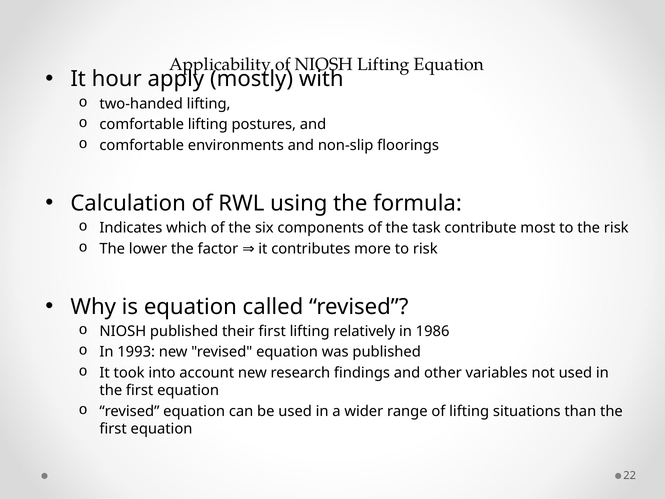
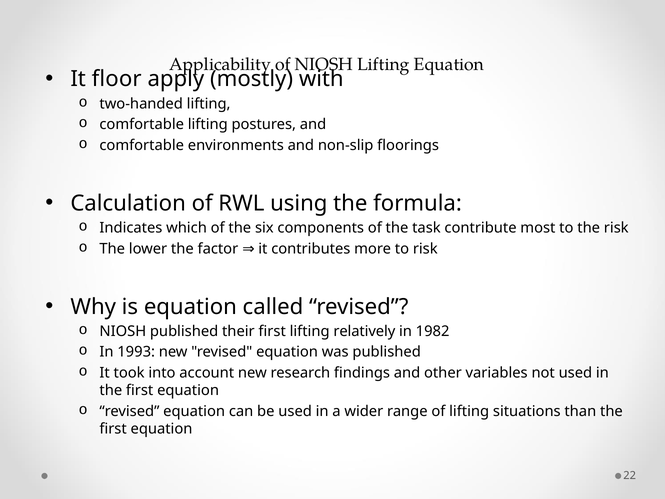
hour: hour -> floor
1986: 1986 -> 1982
